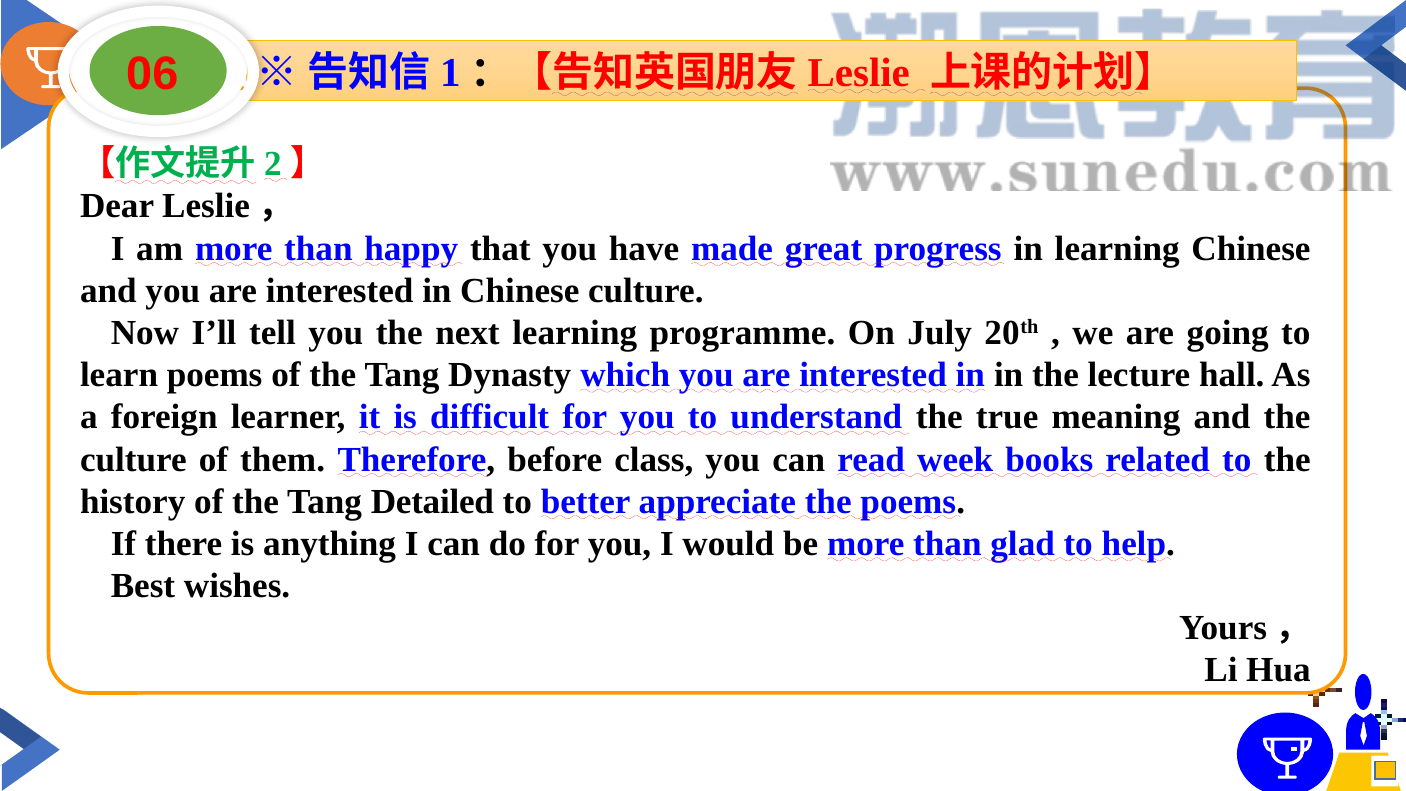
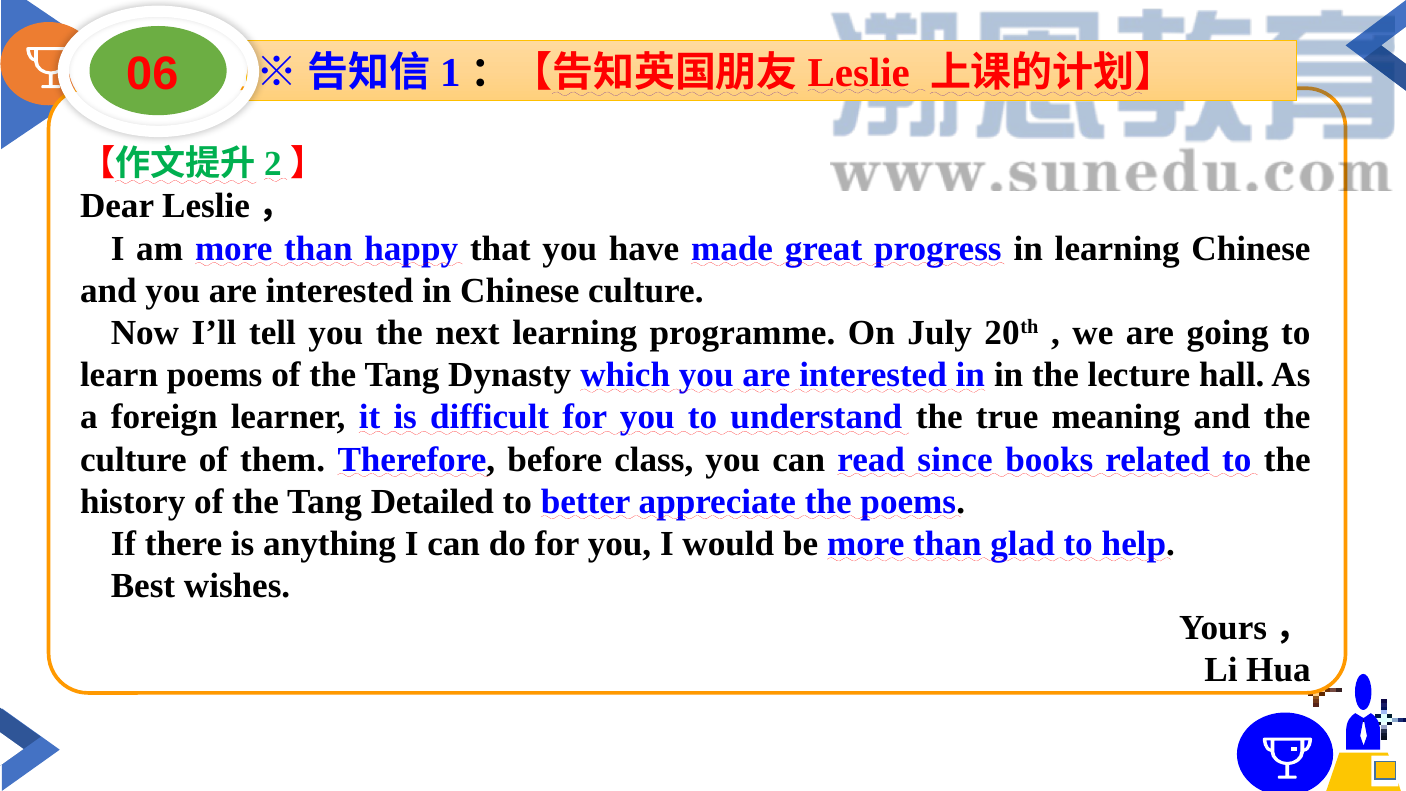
week: week -> since
